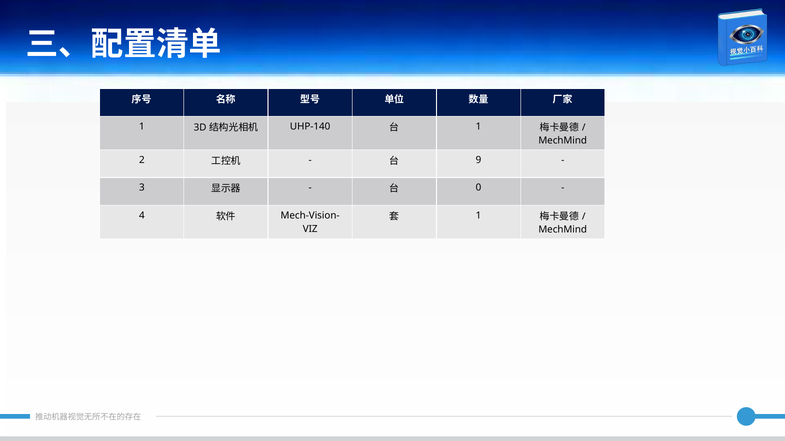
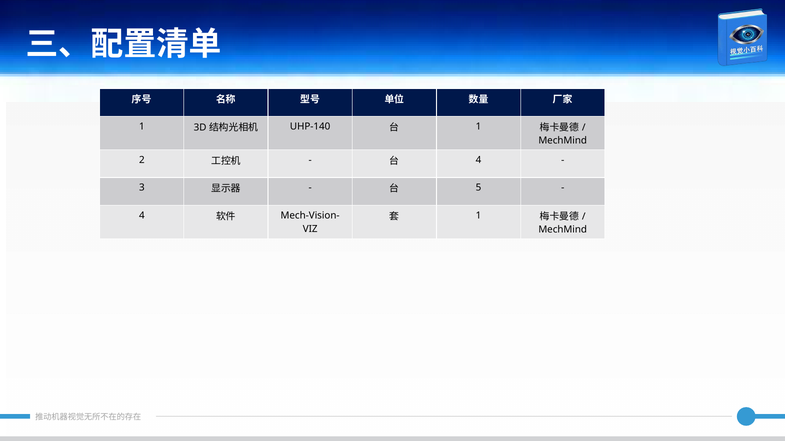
9 at (479, 160): 9 -> 4
0: 0 -> 5
